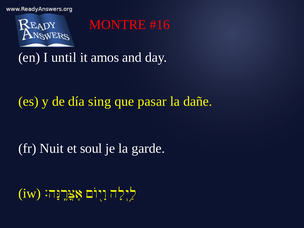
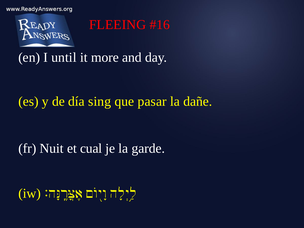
MONTRE: MONTRE -> FLEEING
amos: amos -> more
soul: soul -> cual
